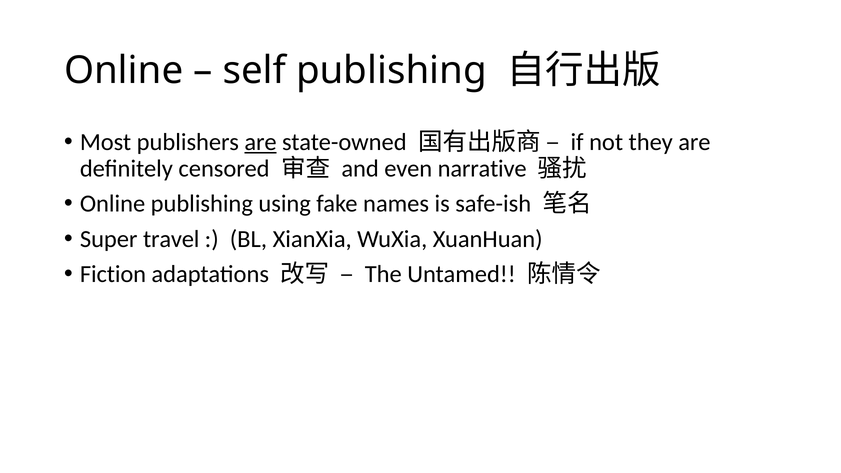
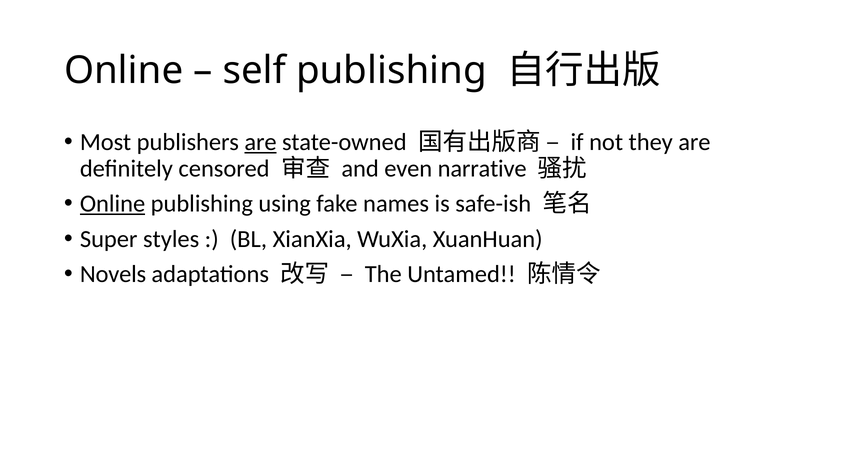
Online at (113, 204) underline: none -> present
travel: travel -> styles
Fiction: Fiction -> Novels
